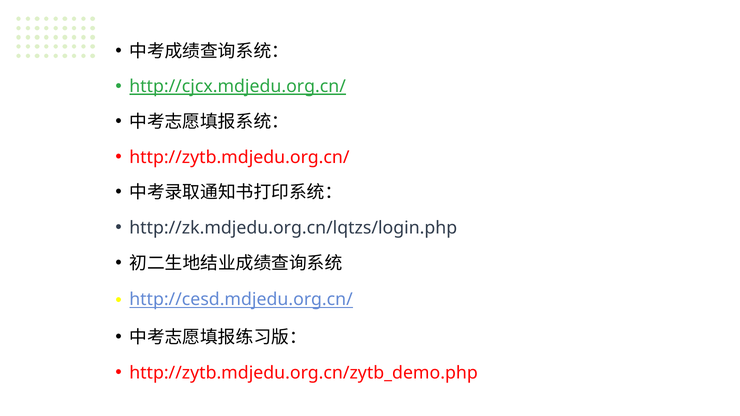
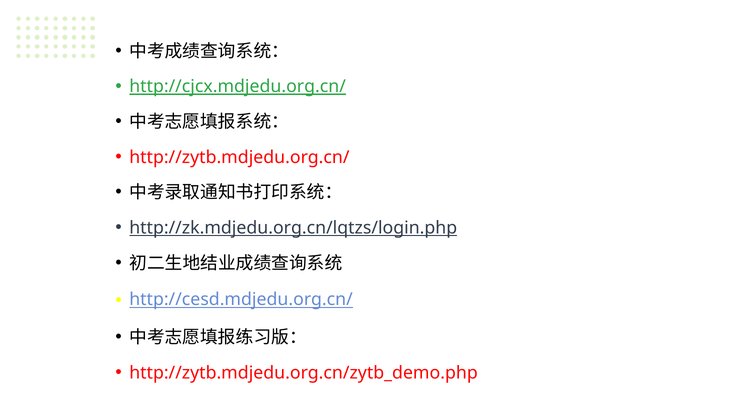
http://zk.mdjedu.org.cn/lqtzs/login.php underline: none -> present
